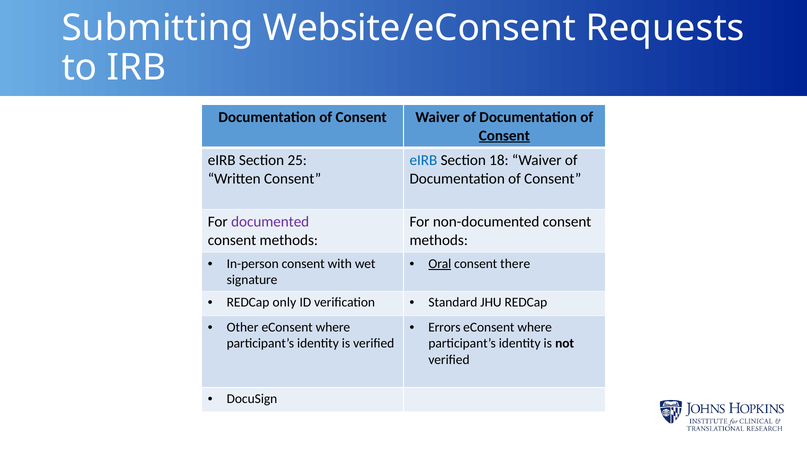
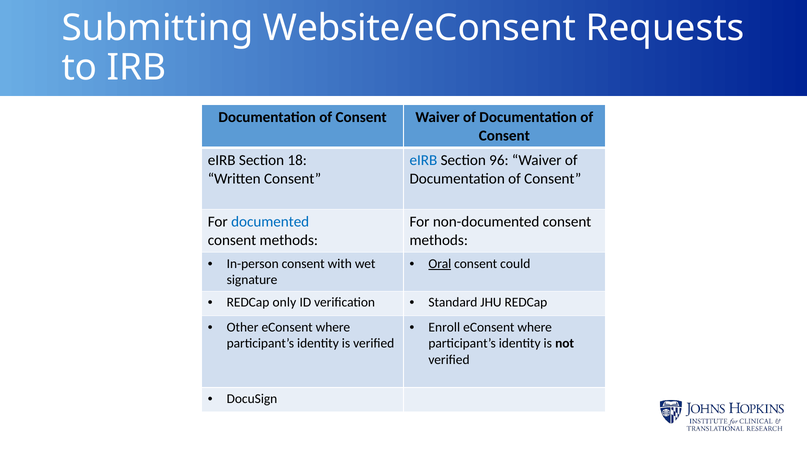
Consent at (504, 136) underline: present -> none
25: 25 -> 18
18: 18 -> 96
documented colour: purple -> blue
there: there -> could
Errors: Errors -> Enroll
